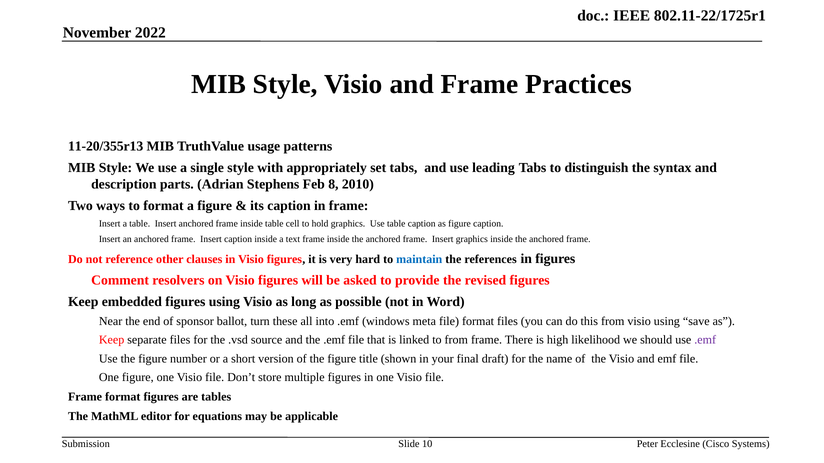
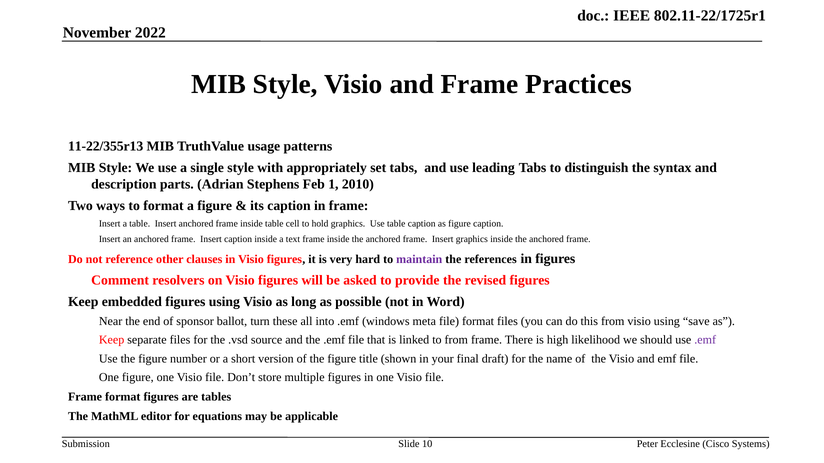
11-20/355r13: 11-20/355r13 -> 11-22/355r13
8: 8 -> 1
maintain colour: blue -> purple
